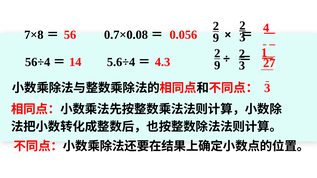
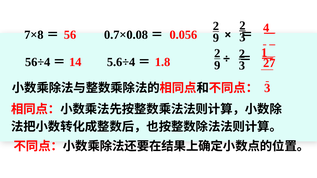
4.3: 4.3 -> 1.8
